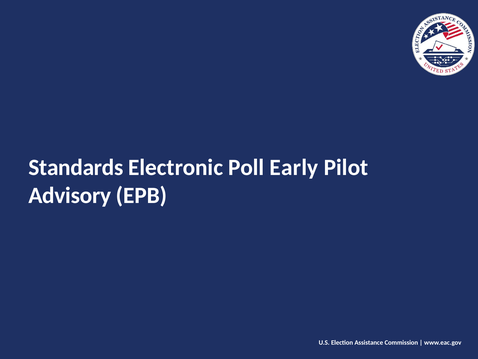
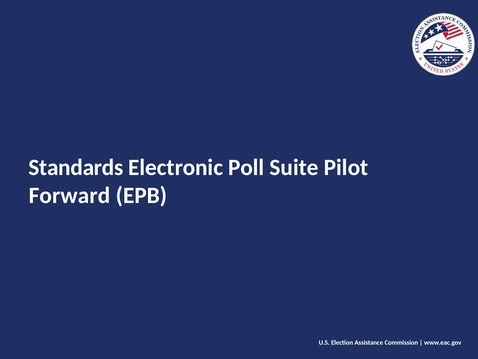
Early: Early -> Suite
Advisory: Advisory -> Forward
